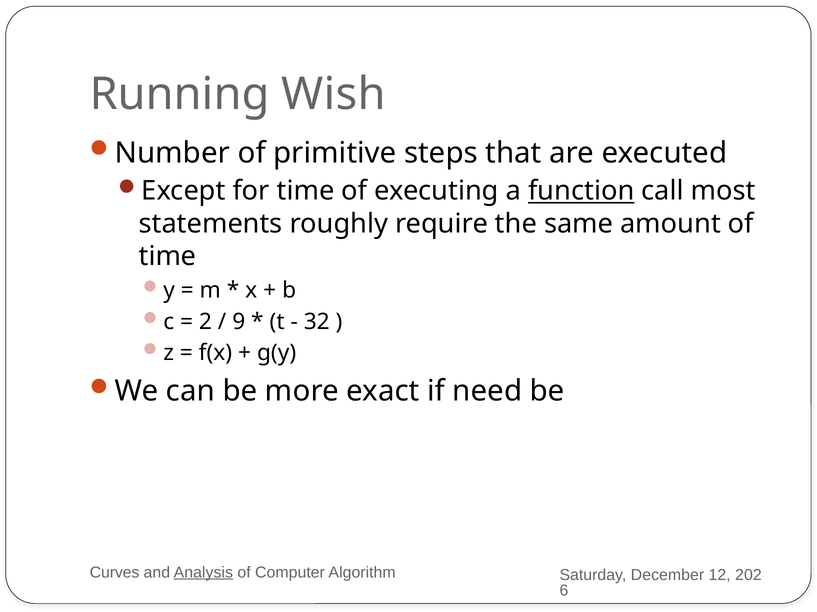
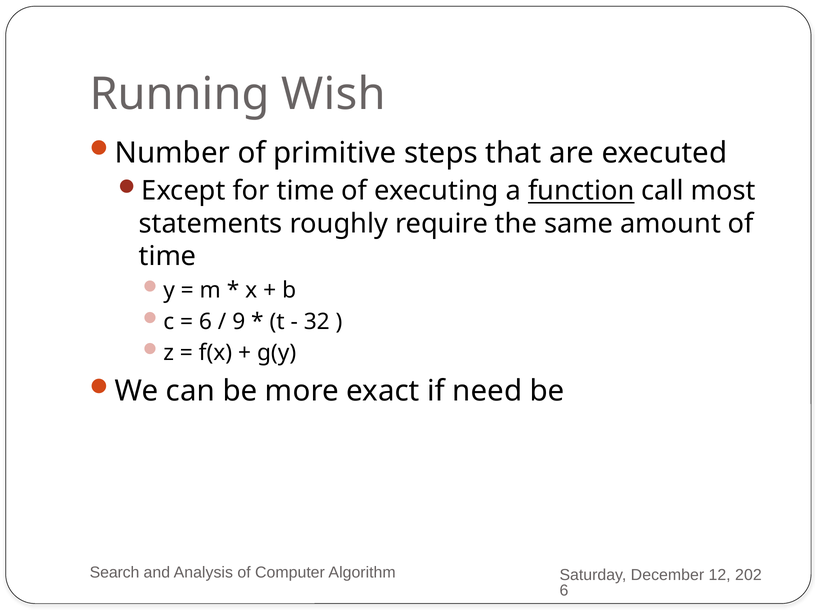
2 at (205, 322): 2 -> 6
Curves: Curves -> Search
Analysis underline: present -> none
